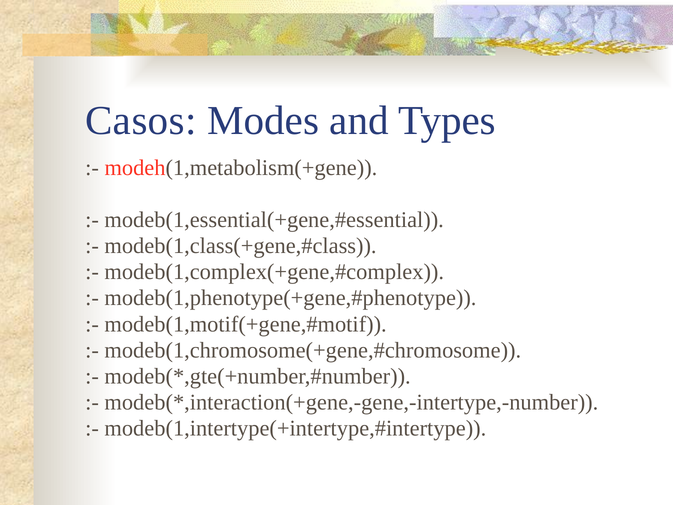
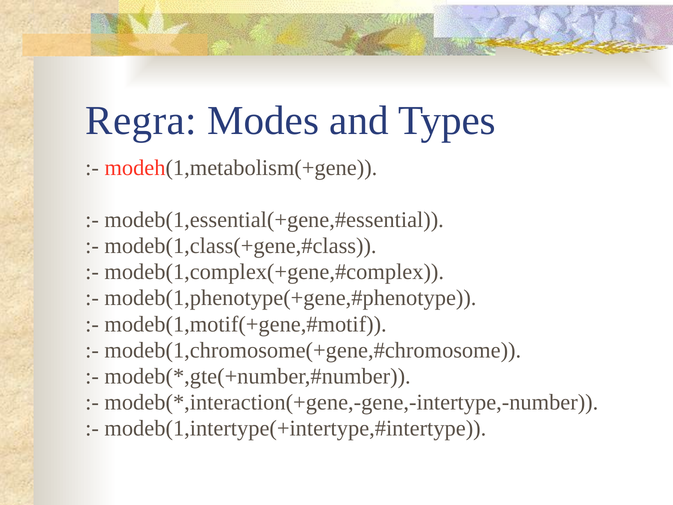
Casos: Casos -> Regra
